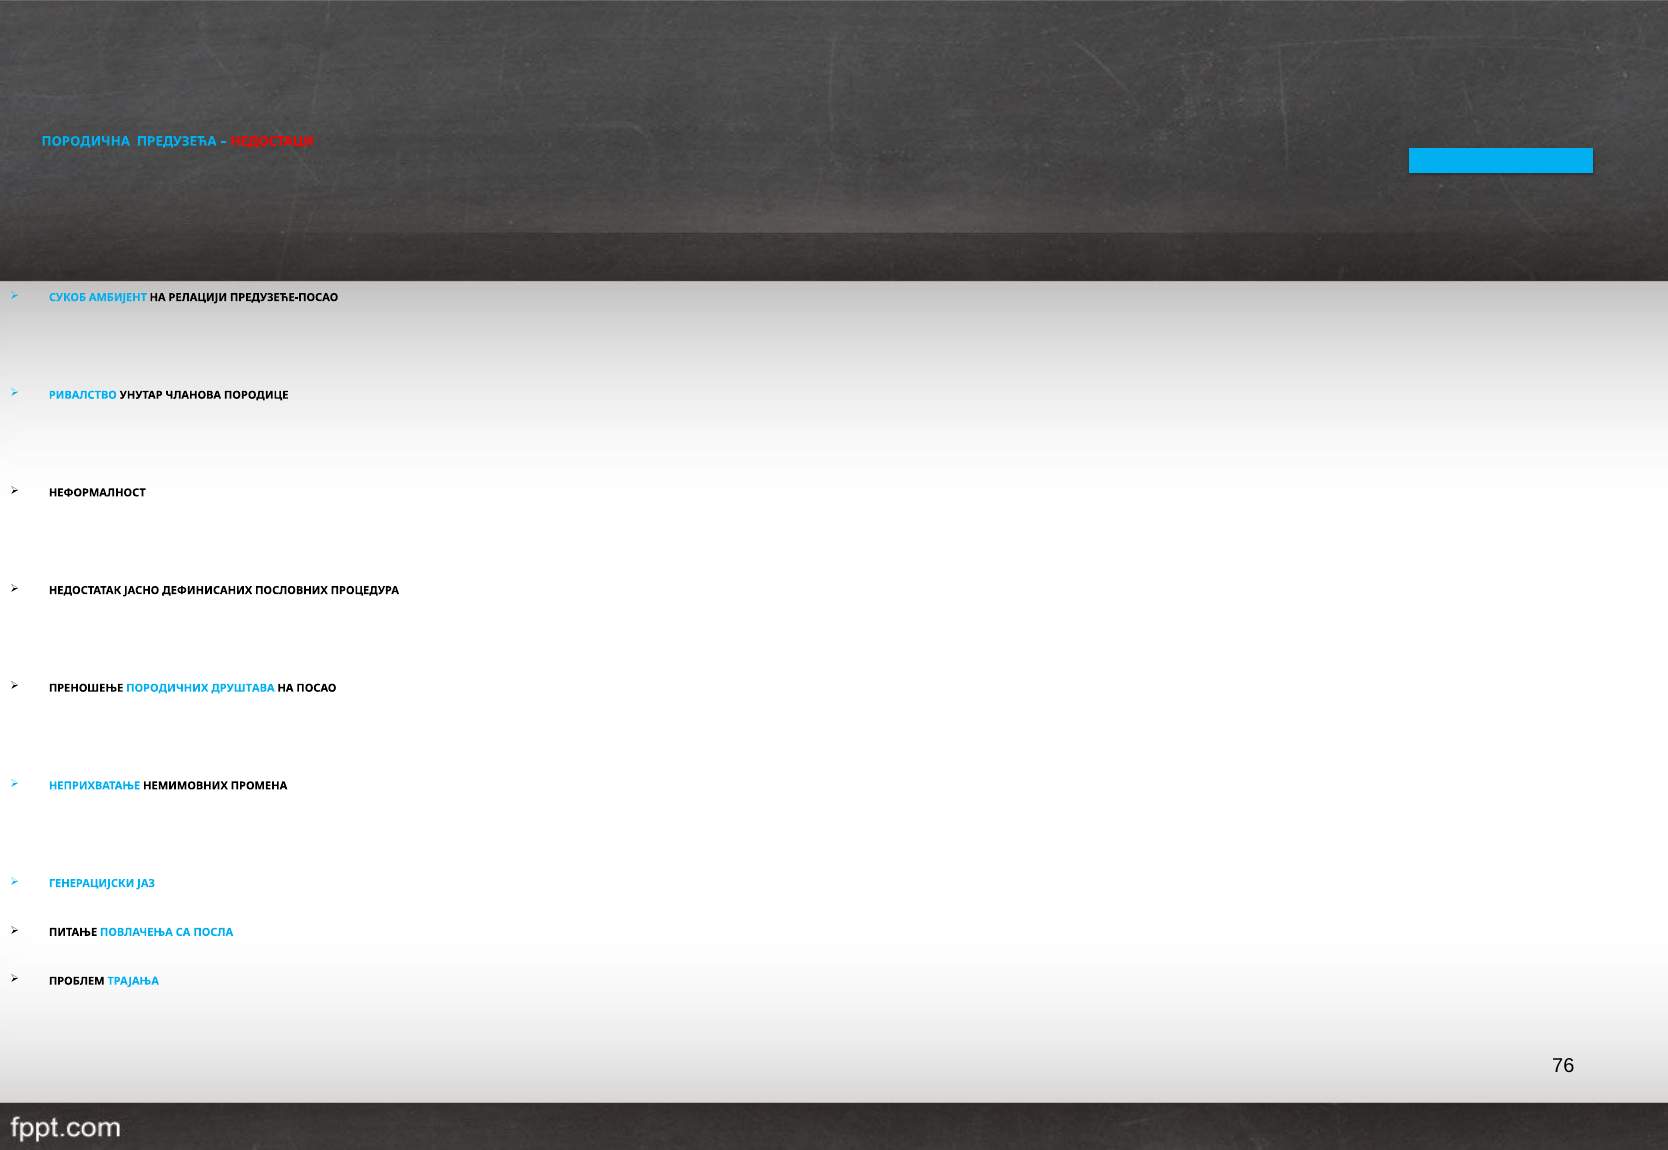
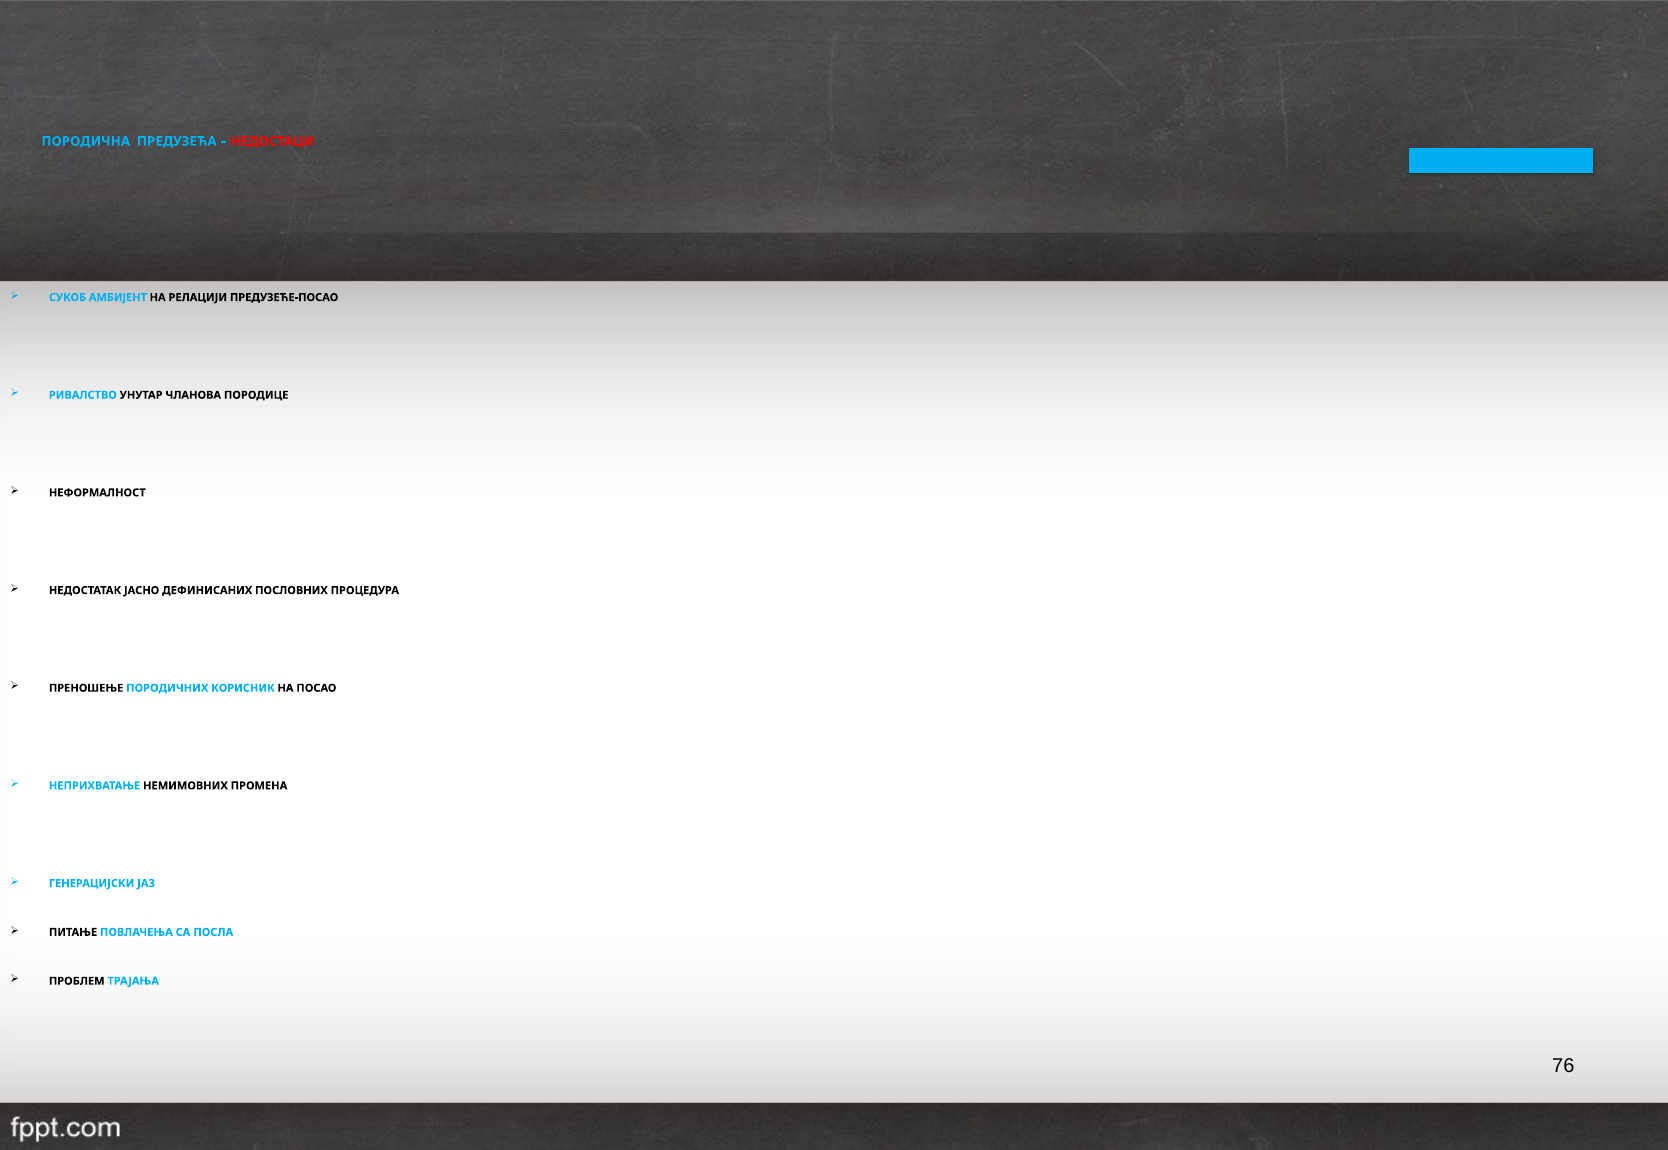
ДРУШТАВА: ДРУШТАВА -> КОРИСНИК
